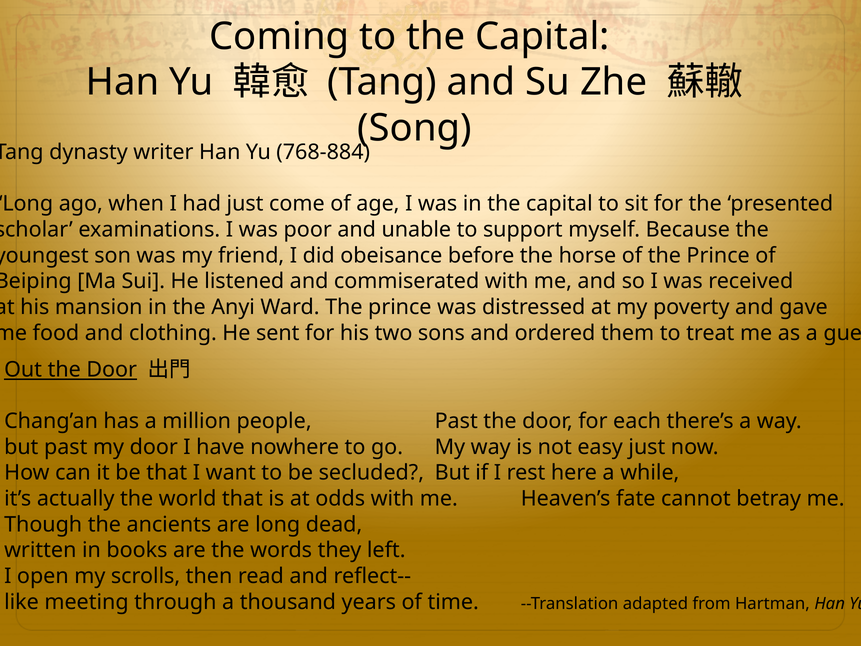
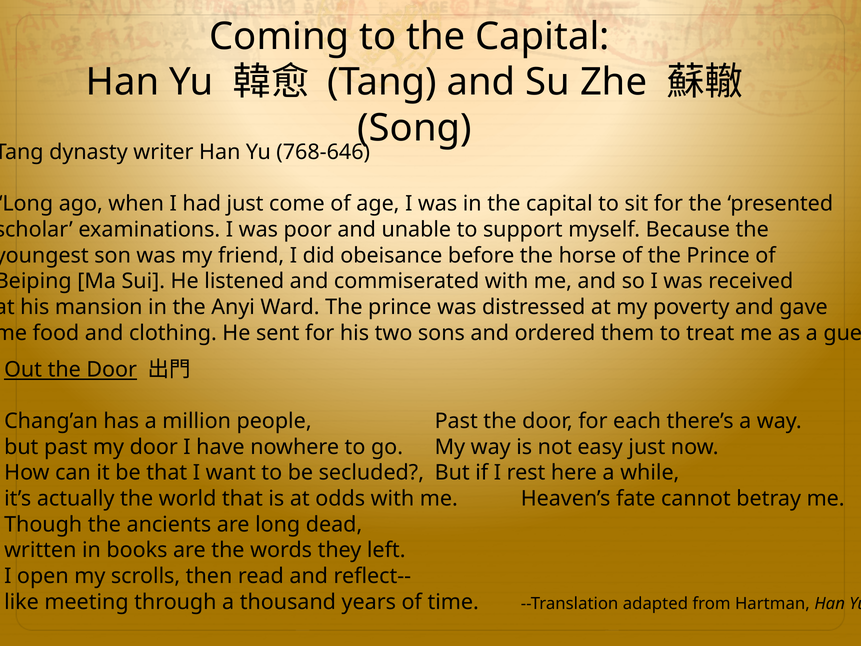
768-884: 768-884 -> 768-646
